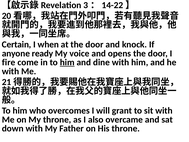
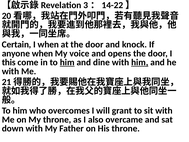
anyone ready: ready -> when
fire: fire -> this
him at (140, 62) underline: none -> present
